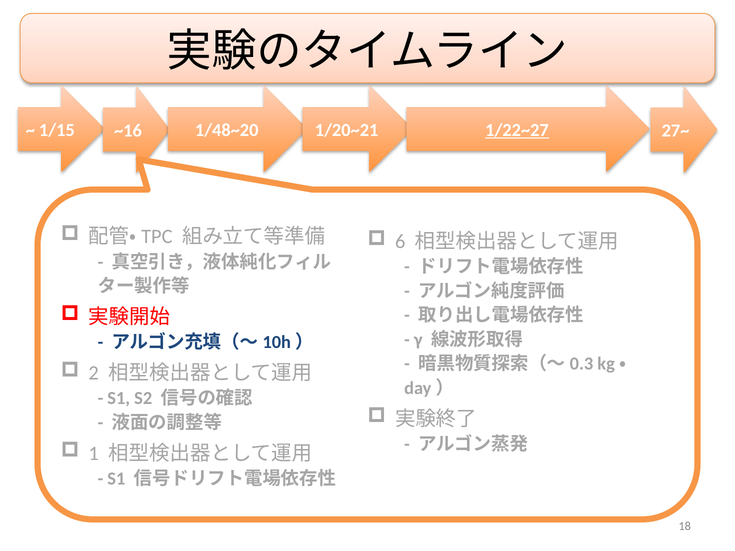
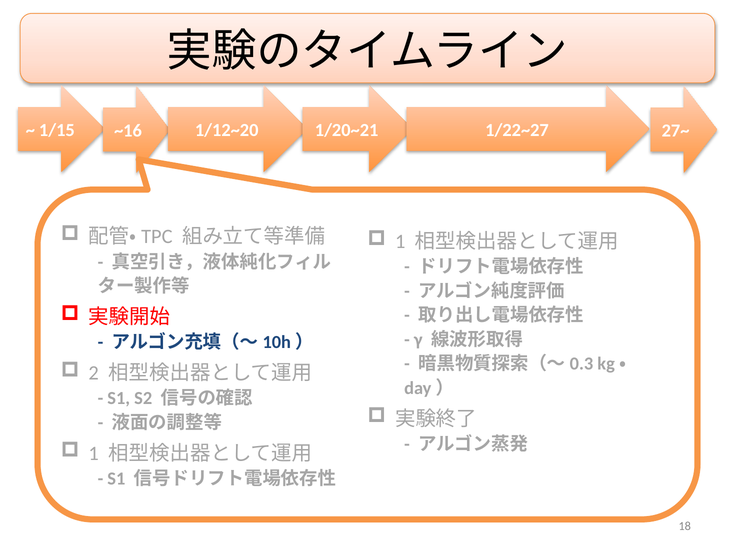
1/48~20: 1/48~20 -> 1/12~20
1/22~27 underline: present -> none
6 at (400, 242): 6 -> 1
